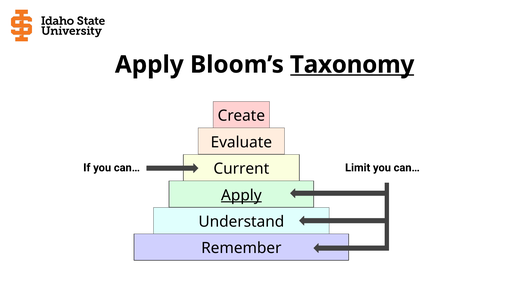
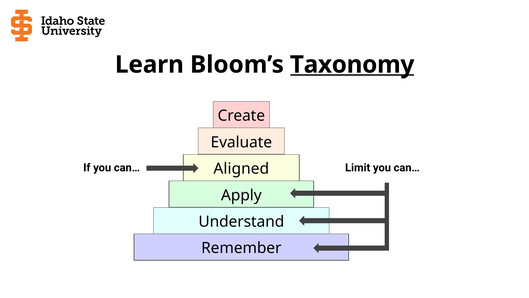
Apply at (149, 65): Apply -> Learn
Current: Current -> Aligned
Apply at (241, 195) underline: present -> none
